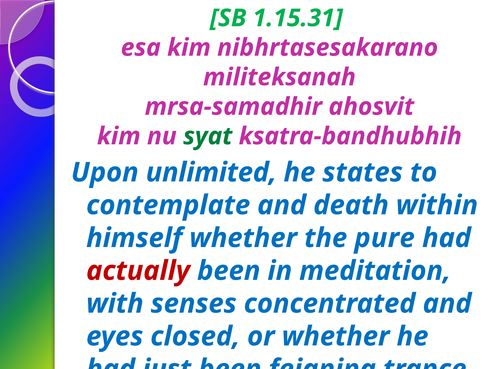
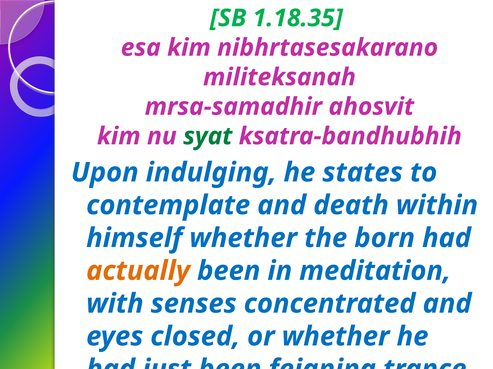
1.15.31: 1.15.31 -> 1.18.35
unlimited: unlimited -> indulging
pure: pure -> born
actually colour: red -> orange
